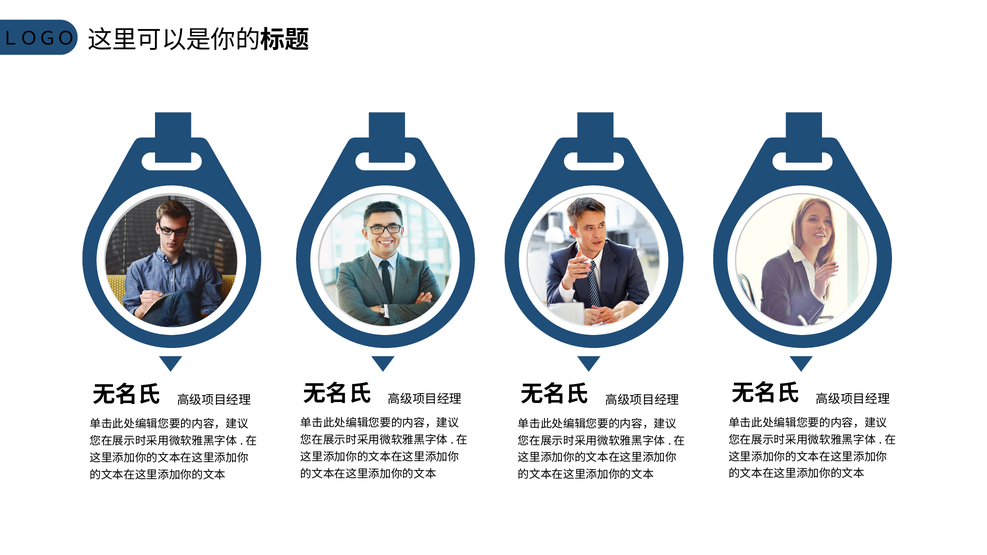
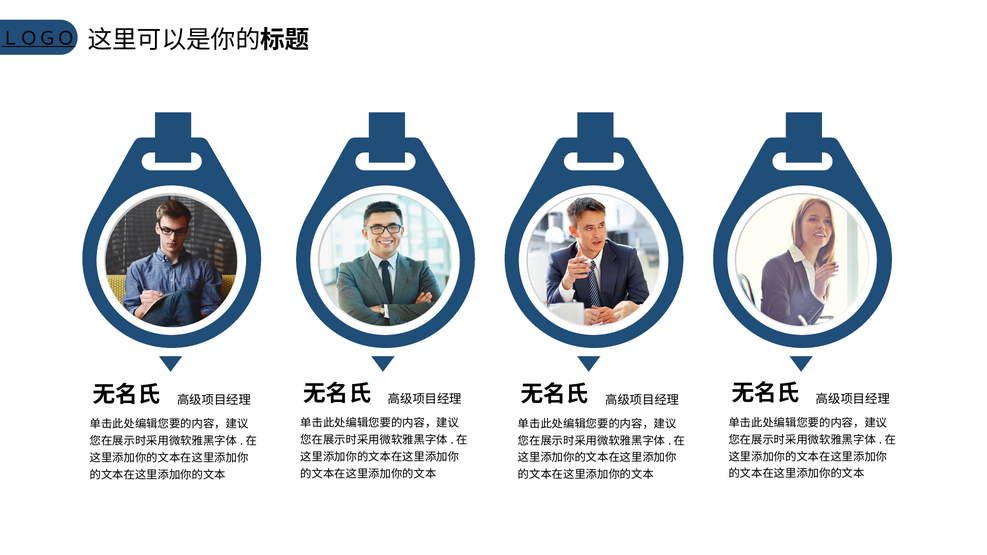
ＬＯＧＯ underline: none -> present
